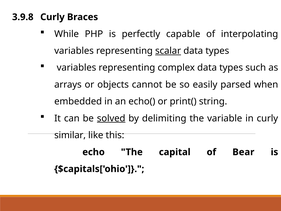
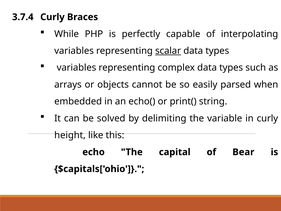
3.9.8: 3.9.8 -> 3.7.4
solved underline: present -> none
similar: similar -> height
